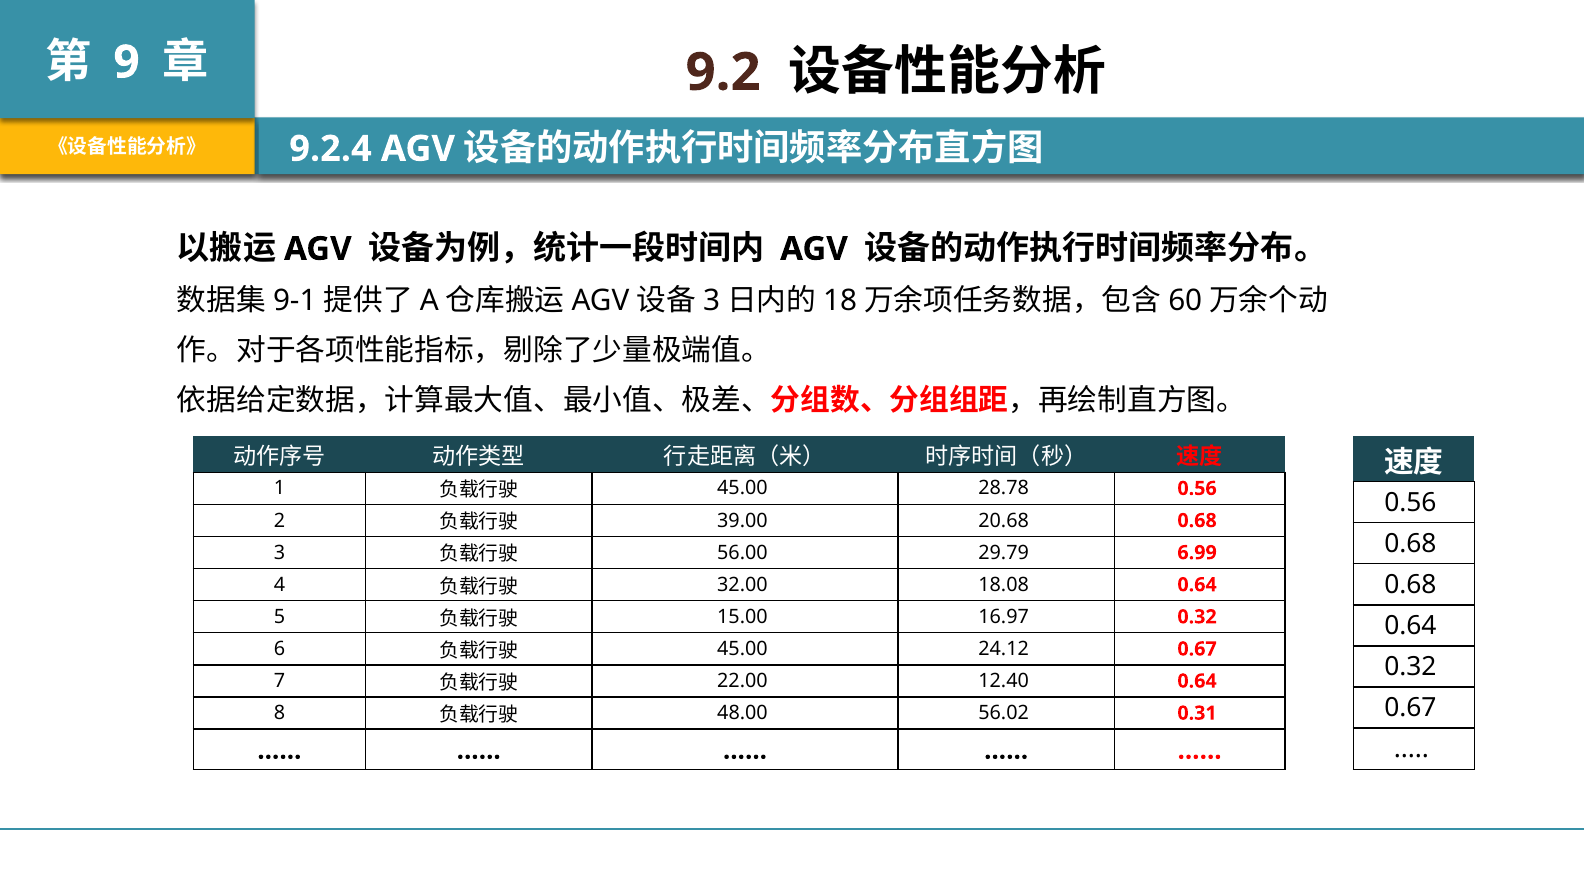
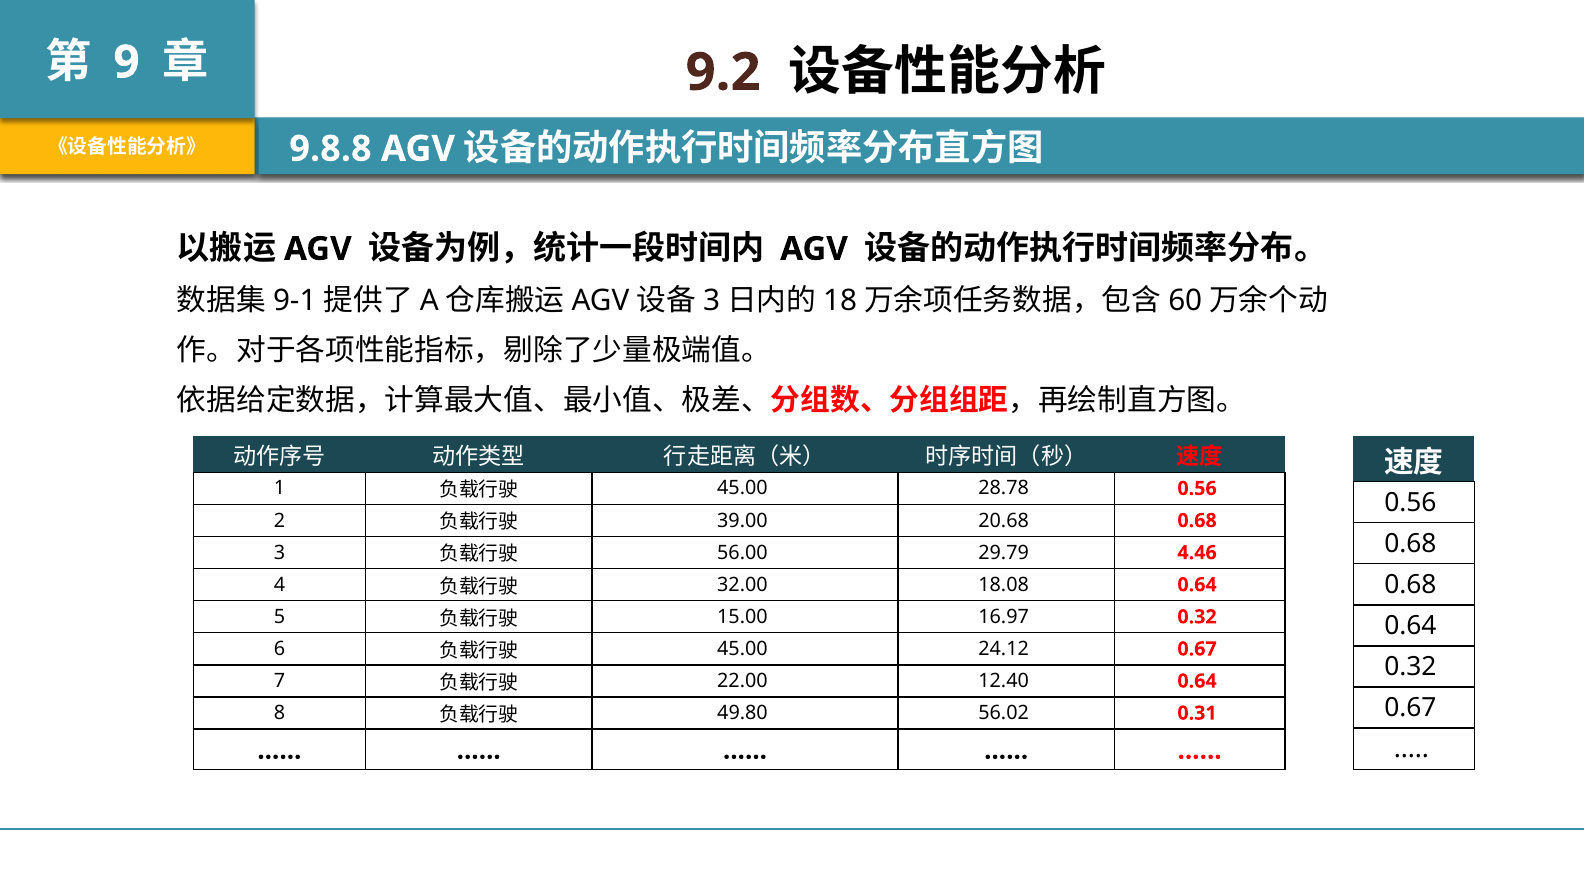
9.2.4: 9.2.4 -> 9.8.8
6.99: 6.99 -> 4.46
48.00: 48.00 -> 49.80
